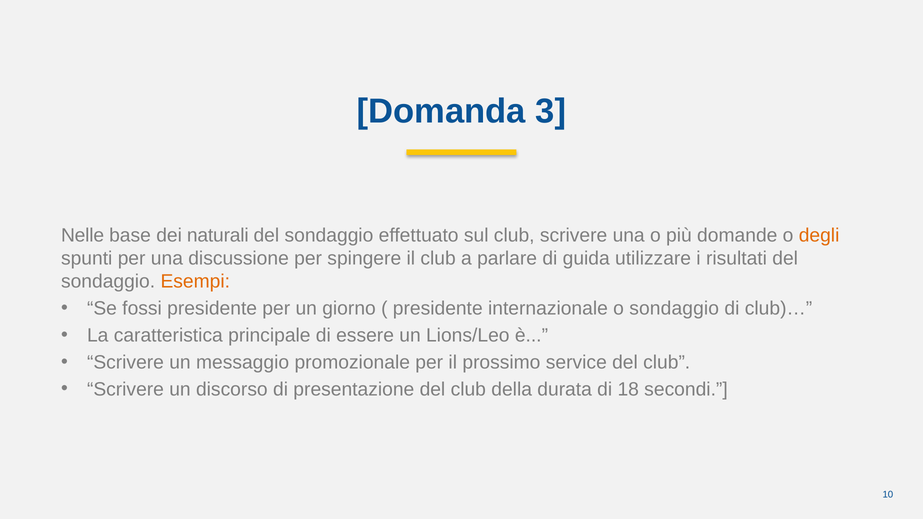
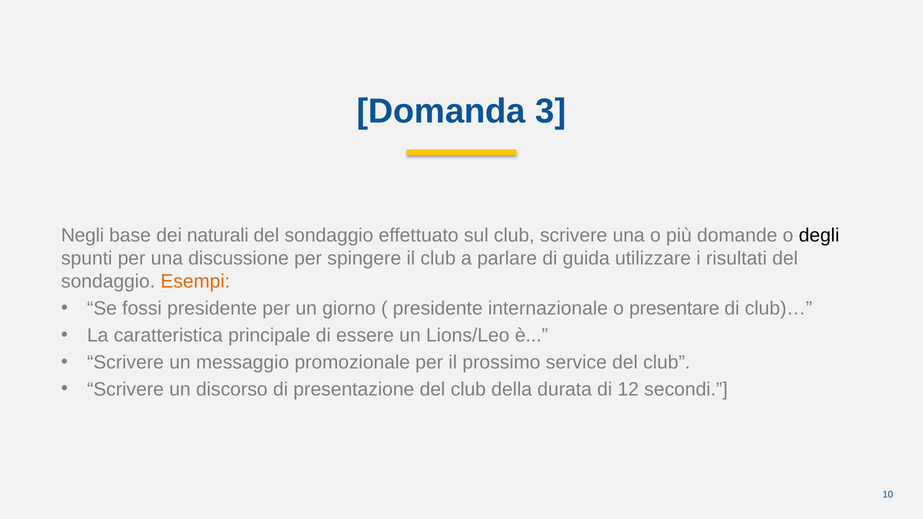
Nelle: Nelle -> Negli
degli colour: orange -> black
o sondaggio: sondaggio -> presentare
18: 18 -> 12
